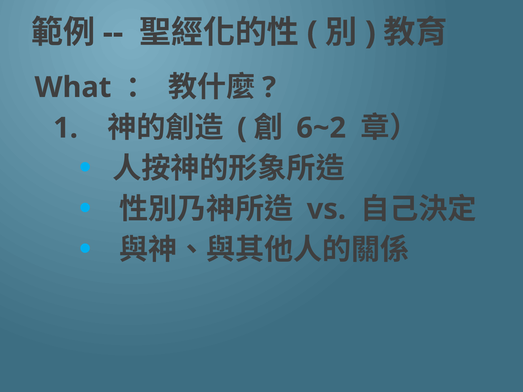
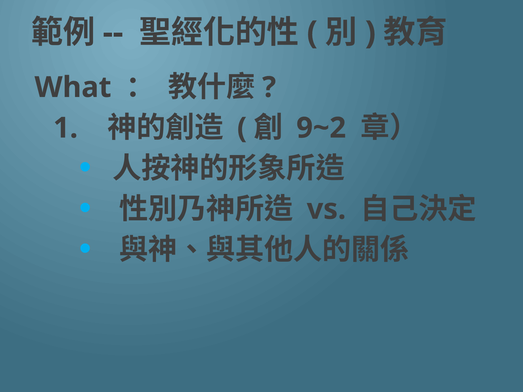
6~2: 6~2 -> 9~2
